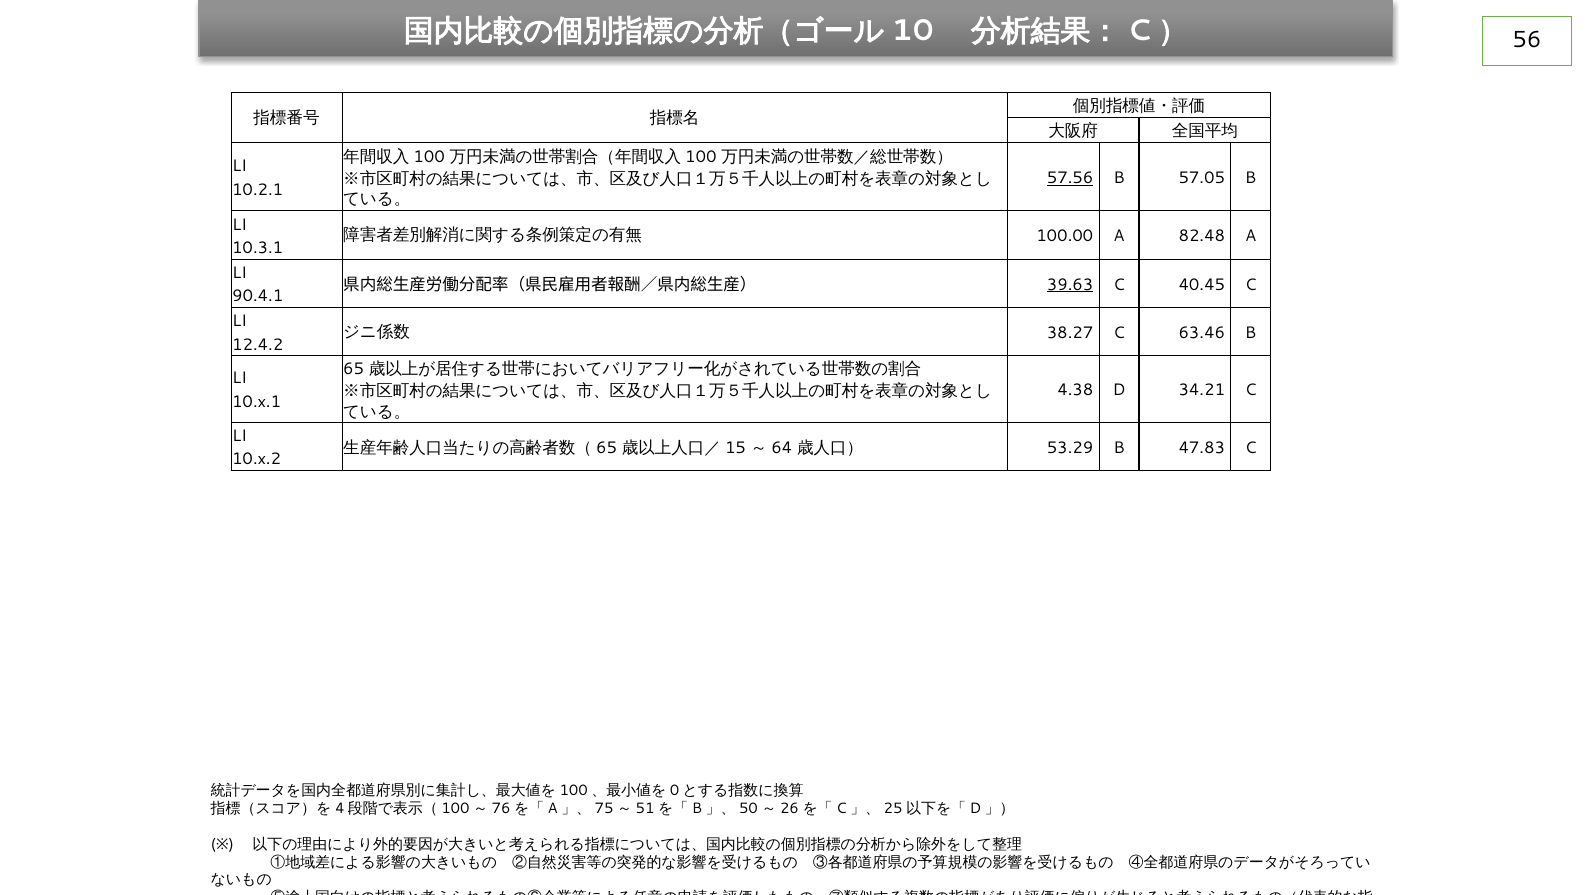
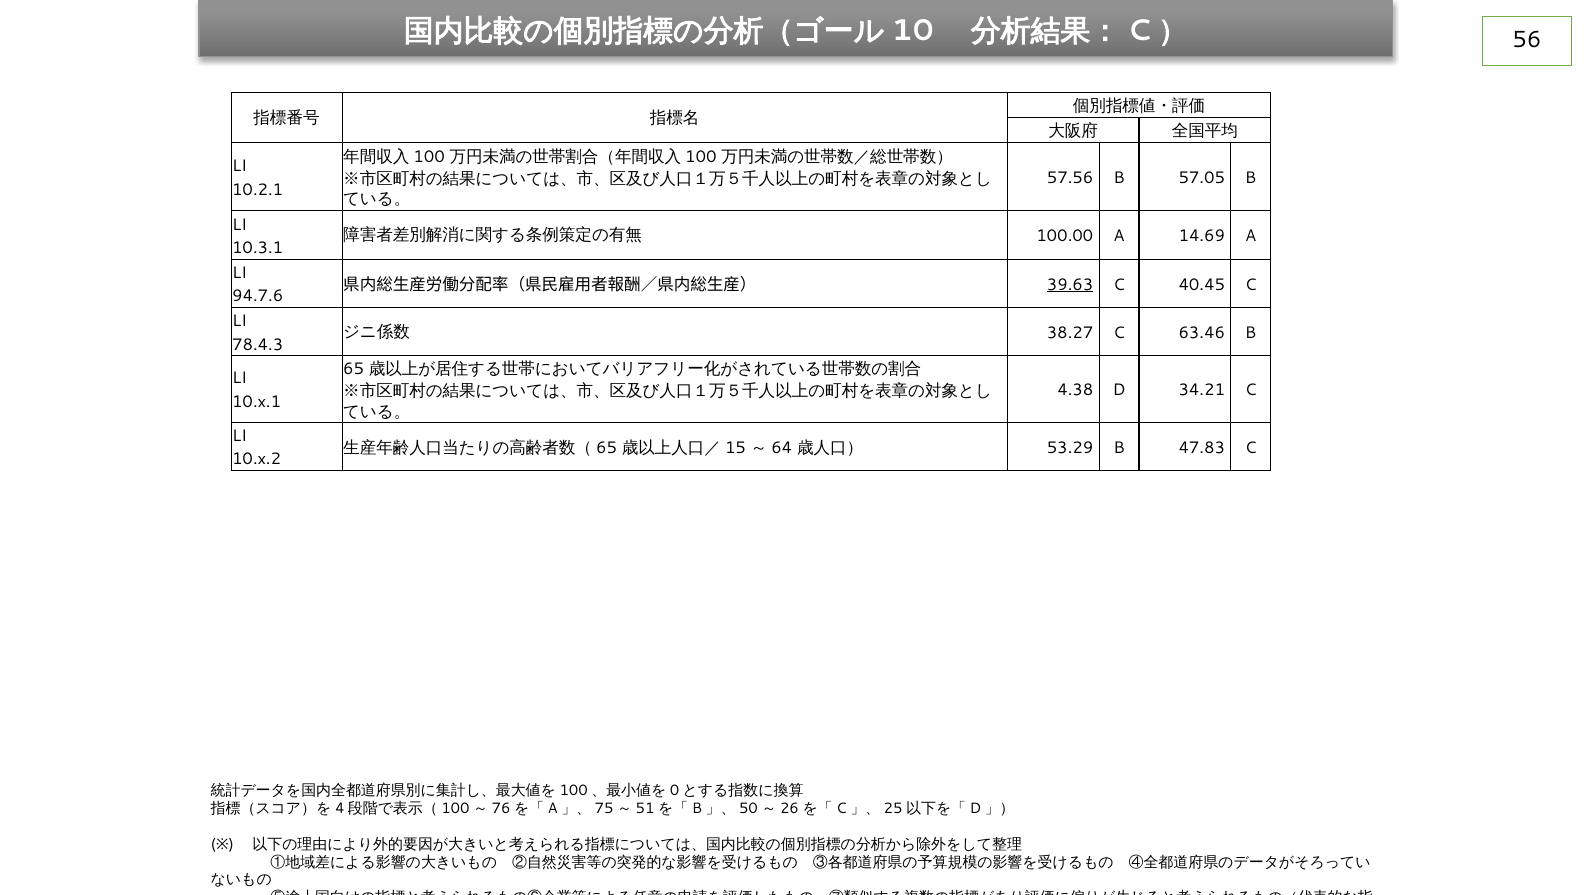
57.56 underline: present -> none
82.48: 82.48 -> 14.69
90.4.1: 90.4.1 -> 94.7.6
12.4.2: 12.4.2 -> 78.4.3
